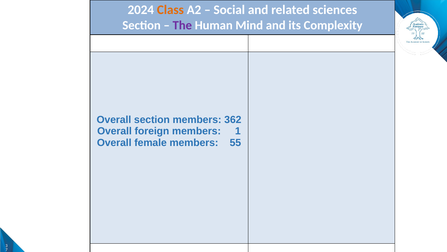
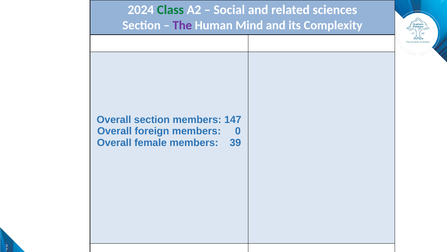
Class colour: orange -> green
362: 362 -> 147
1: 1 -> 0
55: 55 -> 39
